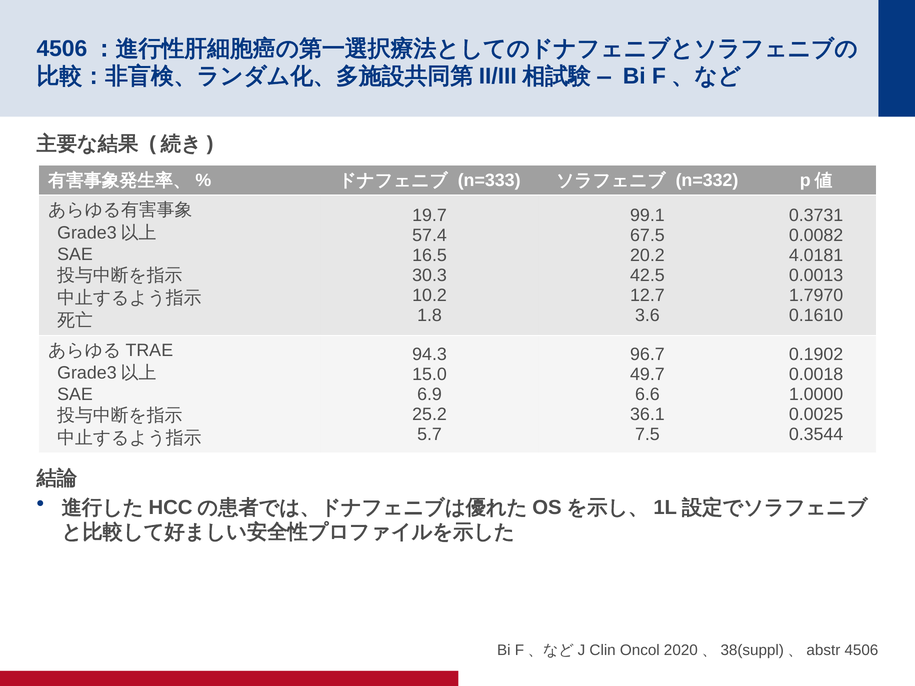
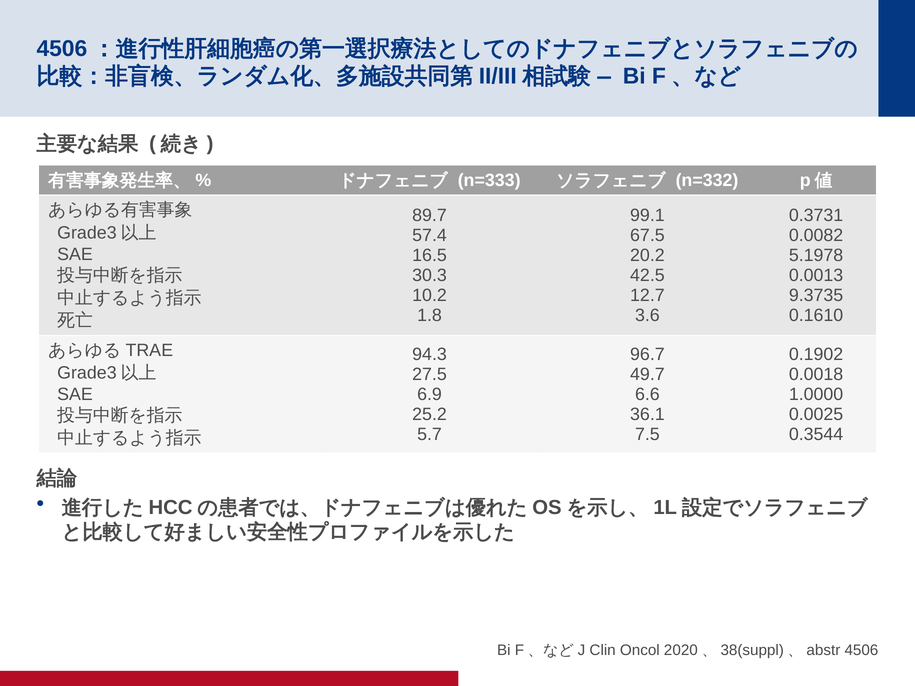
19.7: 19.7 -> 89.7
4.0181: 4.0181 -> 5.1978
1.7970: 1.7970 -> 9.3735
15.0: 15.0 -> 27.5
